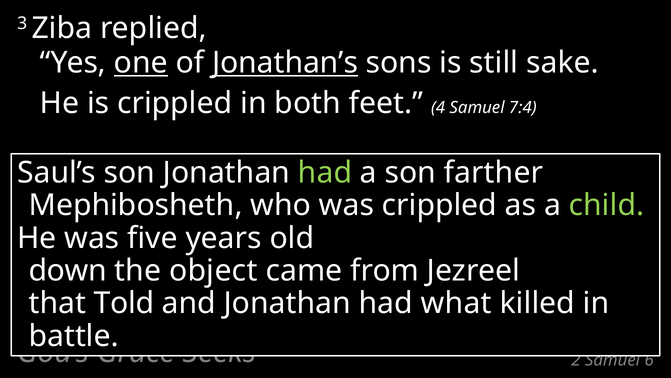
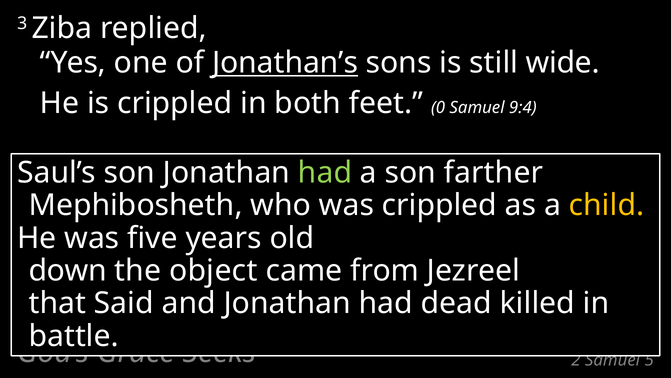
one underline: present -> none
sake: sake -> wide
4: 4 -> 0
7:4: 7:4 -> 9:4
child colour: light green -> yellow
Told: Told -> Said
what: what -> dead
6: 6 -> 5
